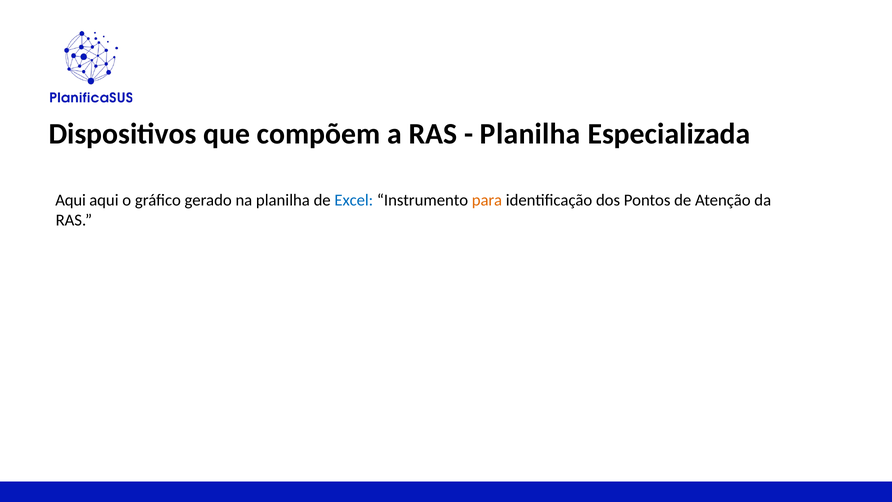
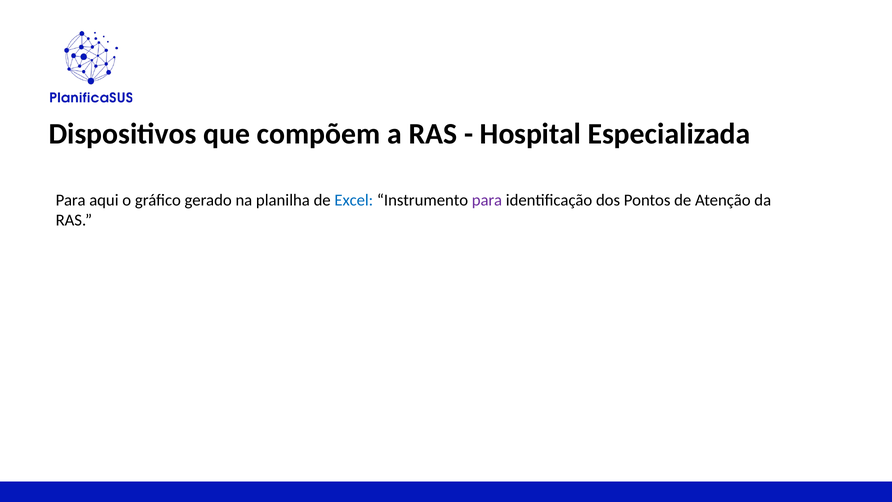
Planilha at (530, 134): Planilha -> Hospital
Aqui at (71, 200): Aqui -> Para
para at (487, 200) colour: orange -> purple
